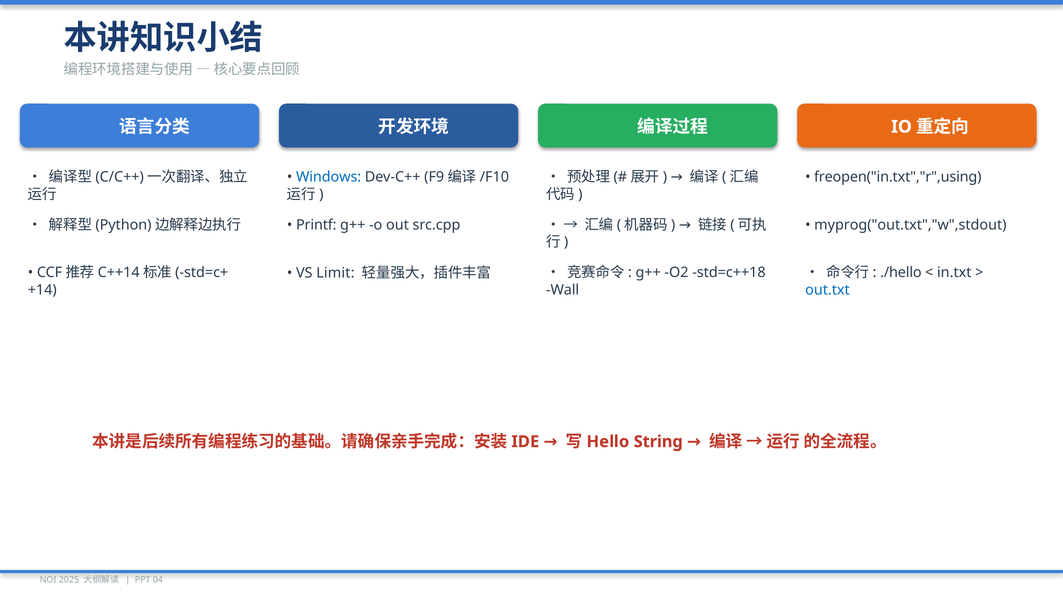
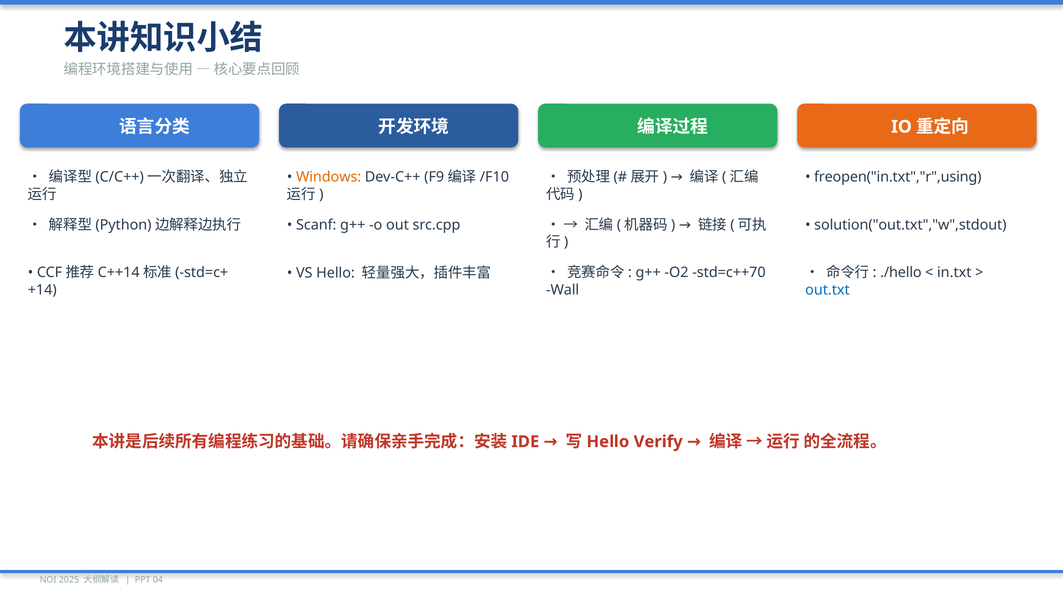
Windows colour: blue -> orange
Printf: Printf -> Scanf
myprog("out.txt","w",stdout: myprog("out.txt","w",stdout -> solution("out.txt","w",stdout
std=c++18: std=c++18 -> std=c++70
VS Limit: Limit -> Hello
String: String -> Verify
